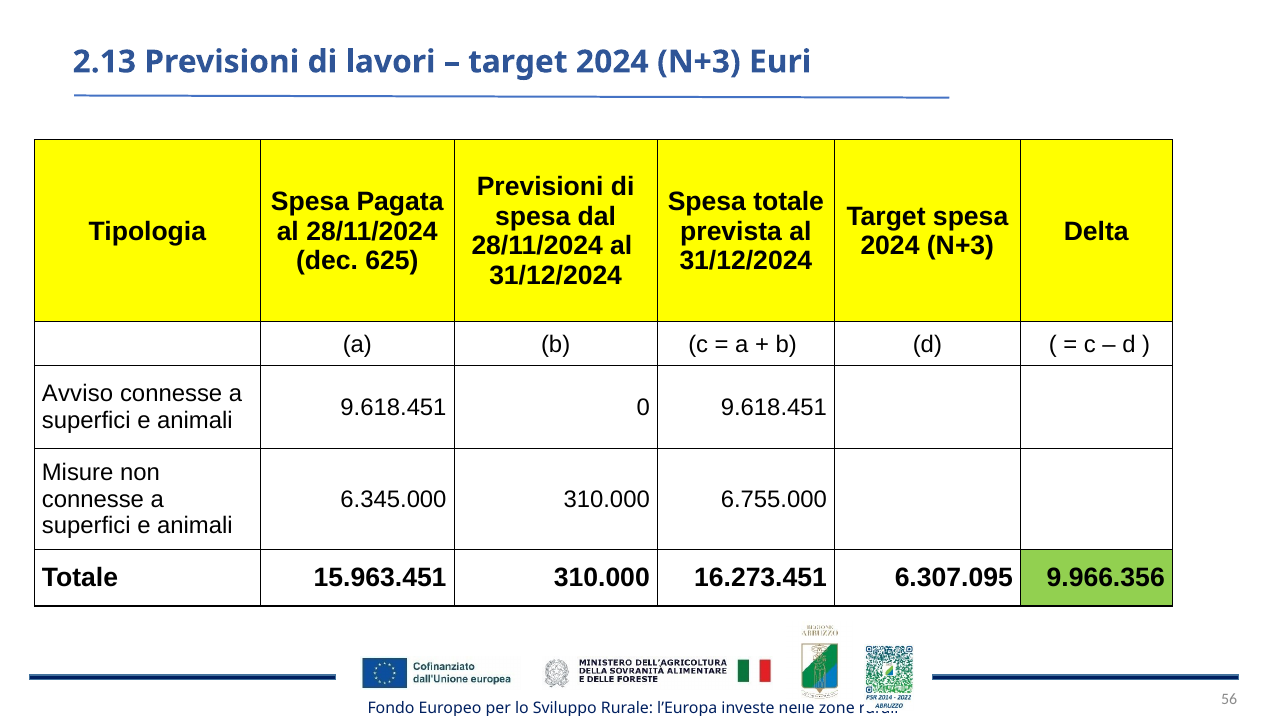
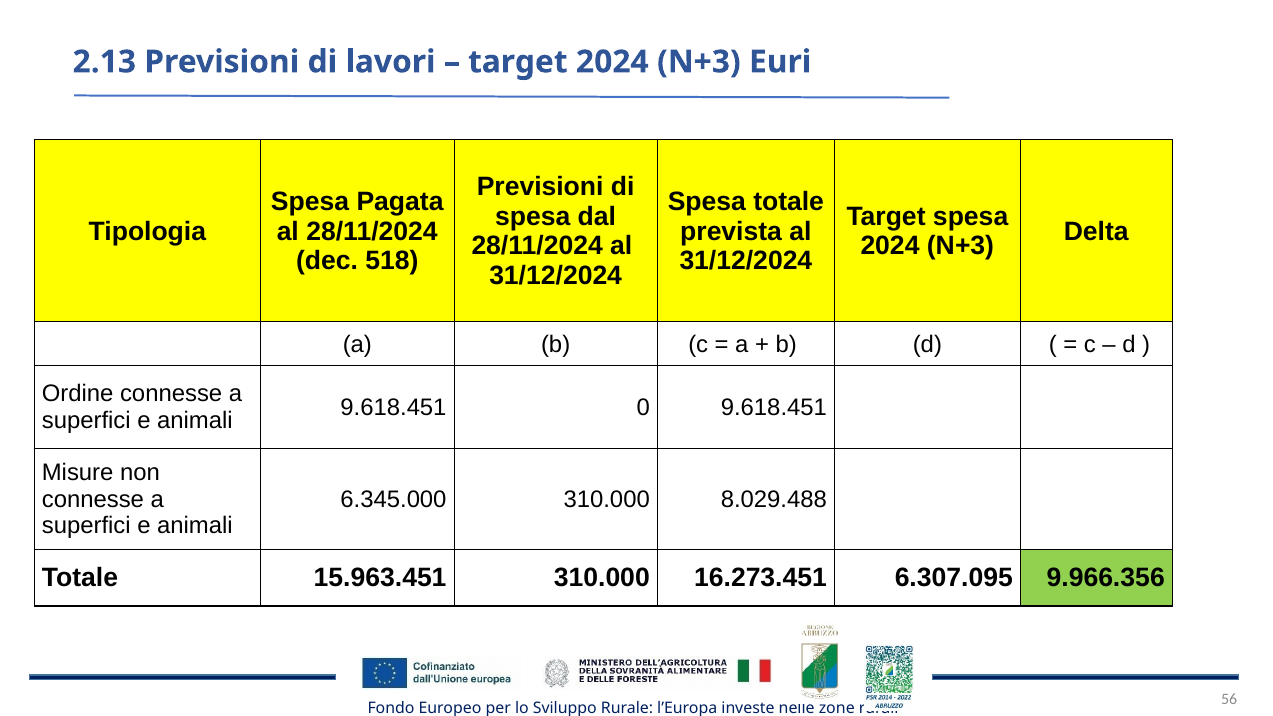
625: 625 -> 518
Avviso: Avviso -> Ordine
6.755.000: 6.755.000 -> 8.029.488
